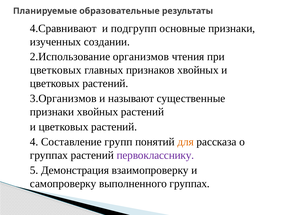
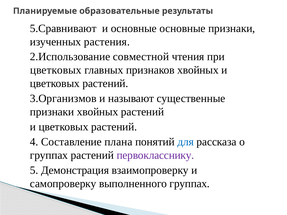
4.Сравнивают: 4.Сравнивают -> 5.Сравнивают
и подгрупп: подгрупп -> основные
создании: создании -> растения
организмов: организмов -> совместной
групп: групп -> плана
для colour: orange -> blue
